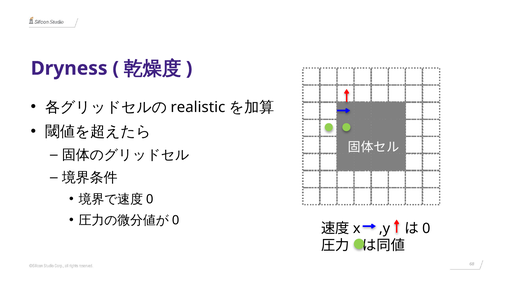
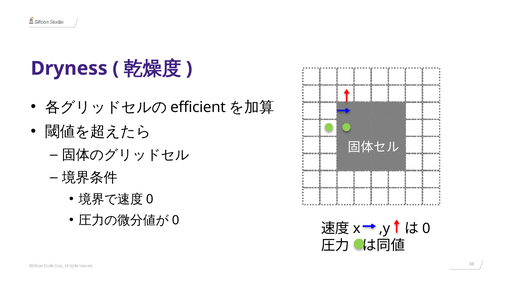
realistic: realistic -> efficient
